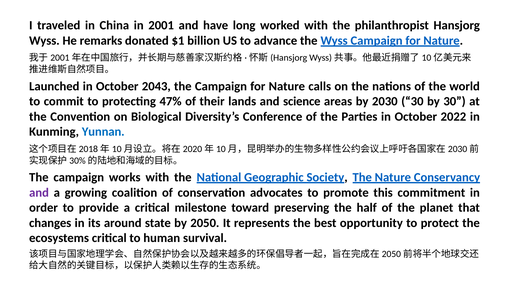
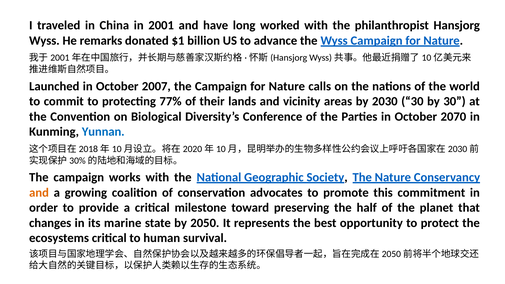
2043: 2043 -> 2007
47%: 47% -> 77%
science: science -> vicinity
2022: 2022 -> 2070
and at (39, 193) colour: purple -> orange
around: around -> marine
